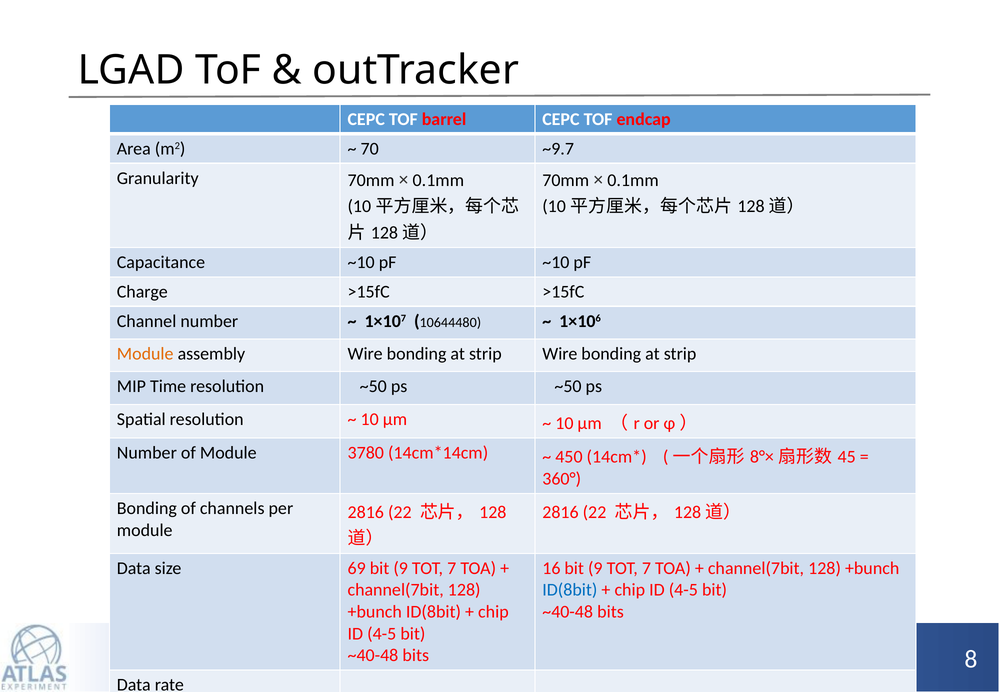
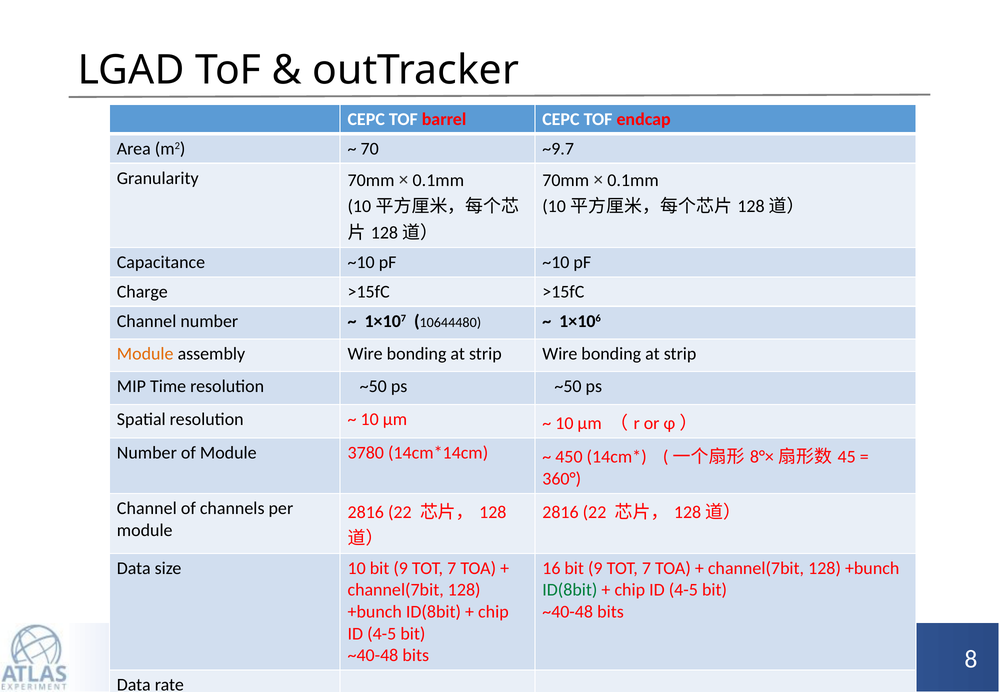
Bonding at (147, 508): Bonding -> Channel
size 69: 69 -> 10
ID(8bit at (570, 590) colour: blue -> green
